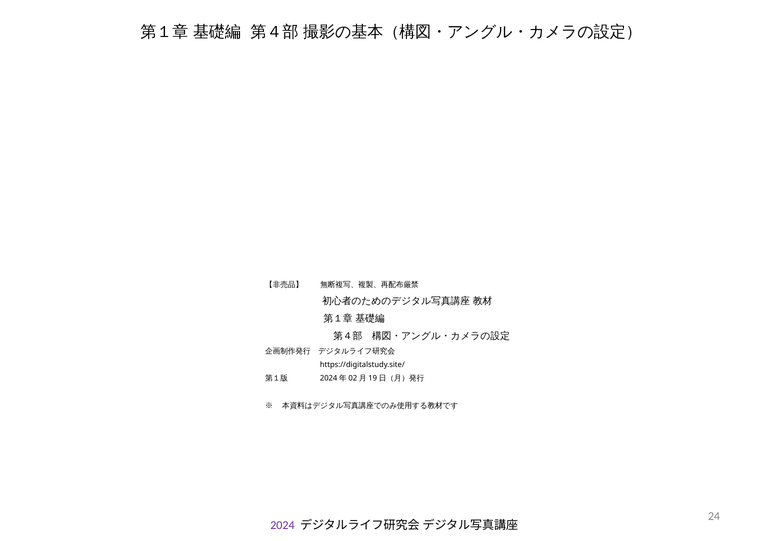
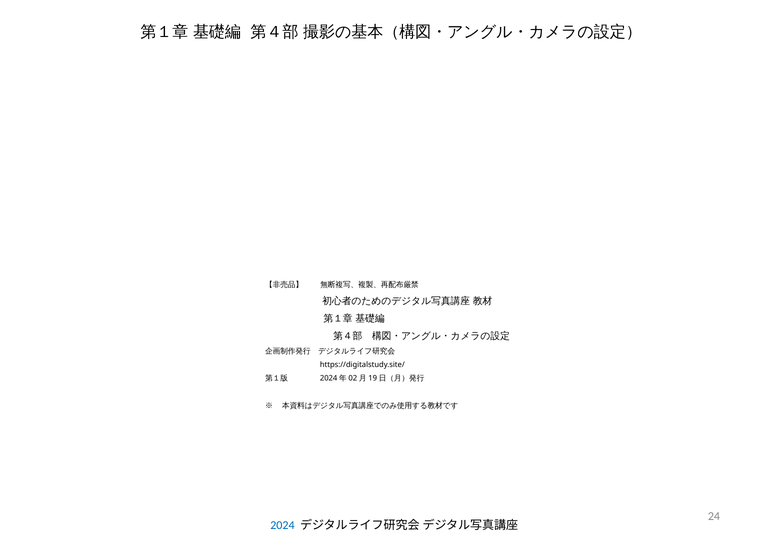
2024 colour: purple -> blue
